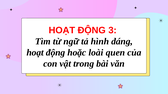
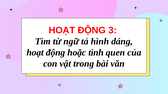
loài: loài -> tình
